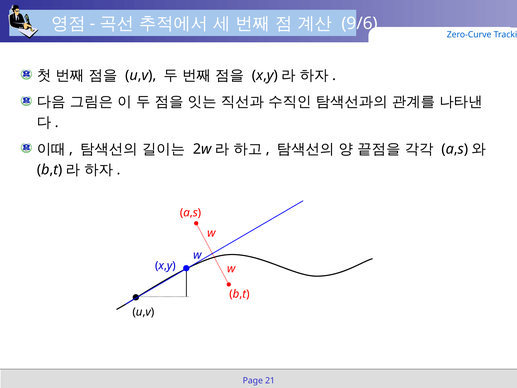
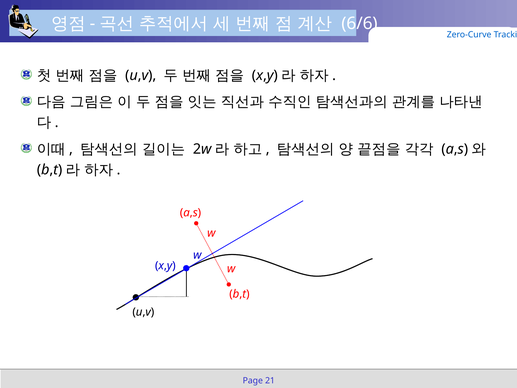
9/6: 9/6 -> 6/6
